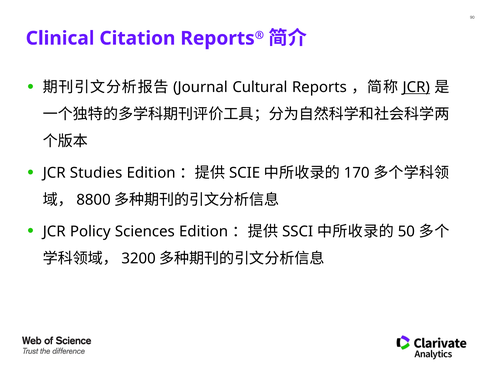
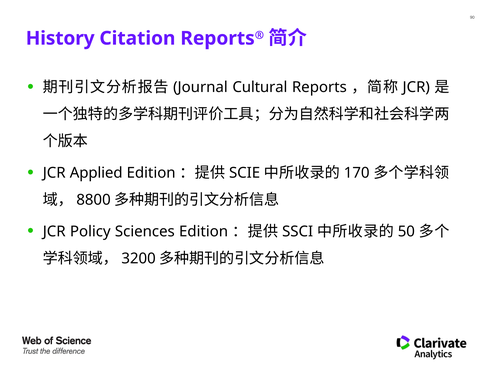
Clinical: Clinical -> History
JCR at (416, 87) underline: present -> none
Studies: Studies -> Applied
